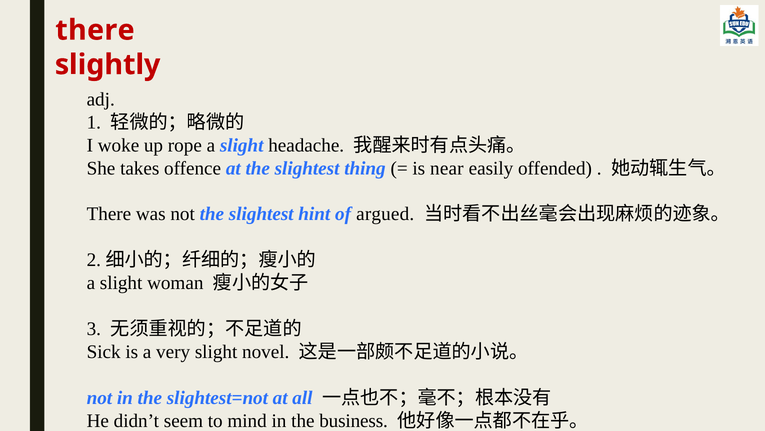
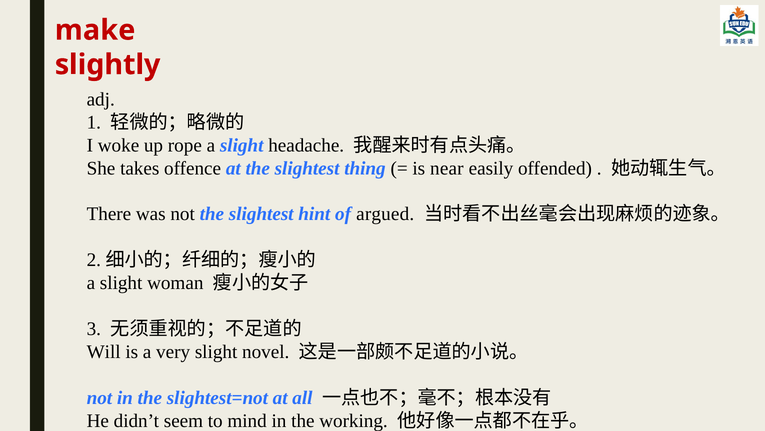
there at (95, 30): there -> make
Sick: Sick -> Will
business: business -> working
